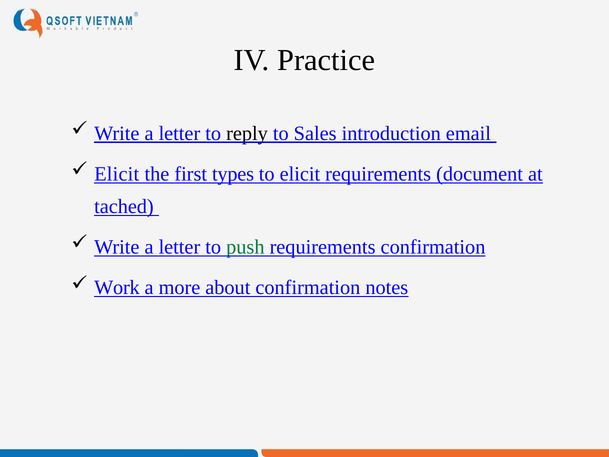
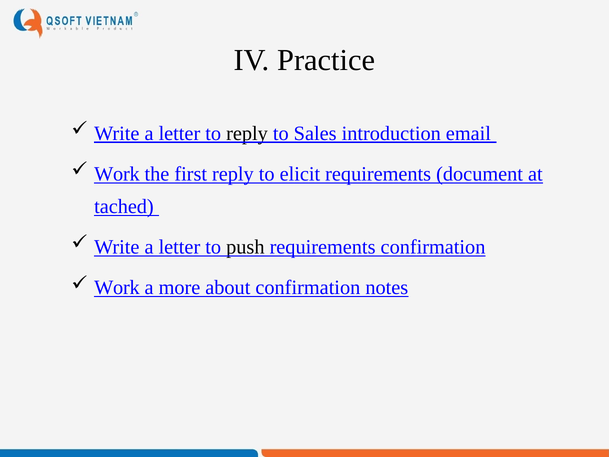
Elicit at (117, 174): Elicit -> Work
first types: types -> reply
push colour: green -> black
